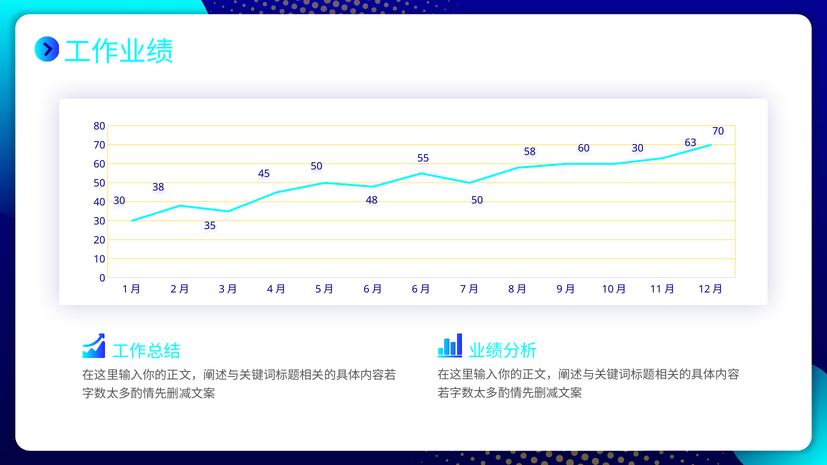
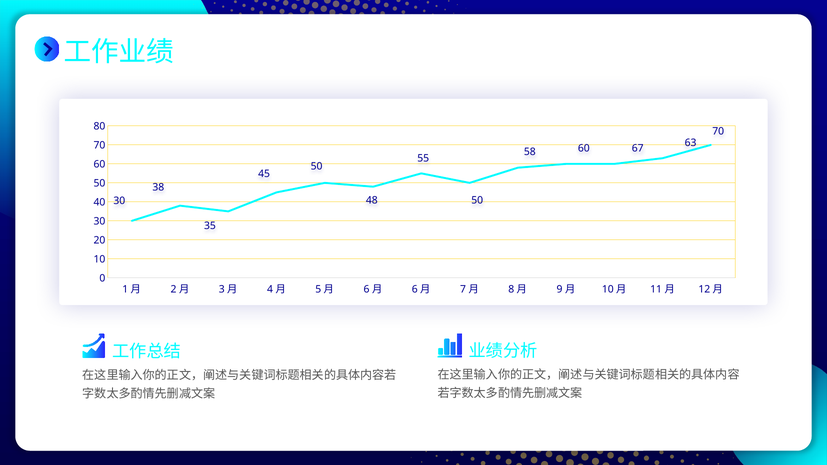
60 30: 30 -> 67
